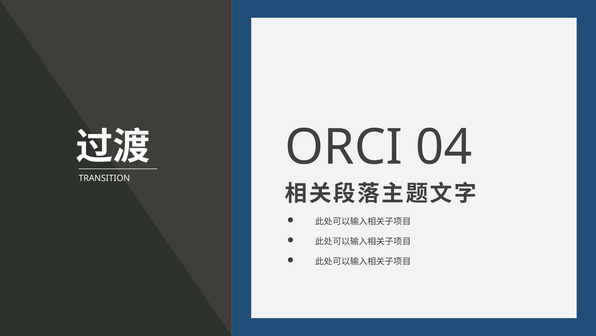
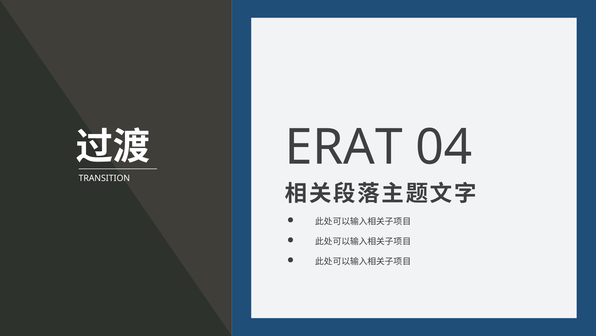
ORCI: ORCI -> ERAT
